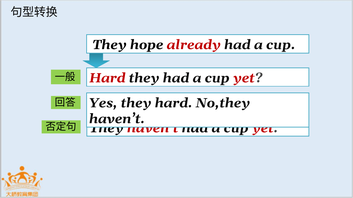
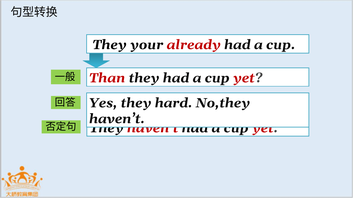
hope: hope -> your
Hard at (107, 78): Hard -> Than
